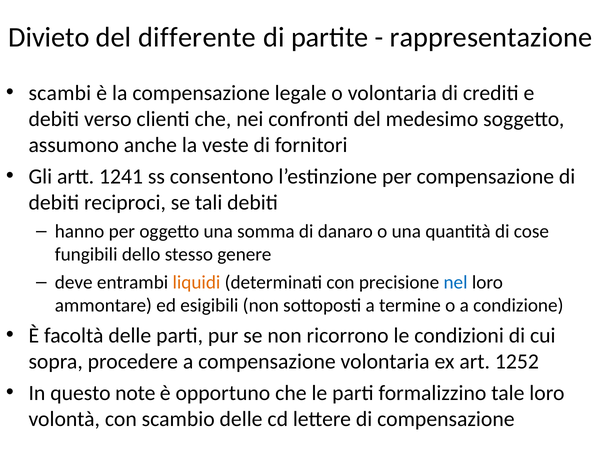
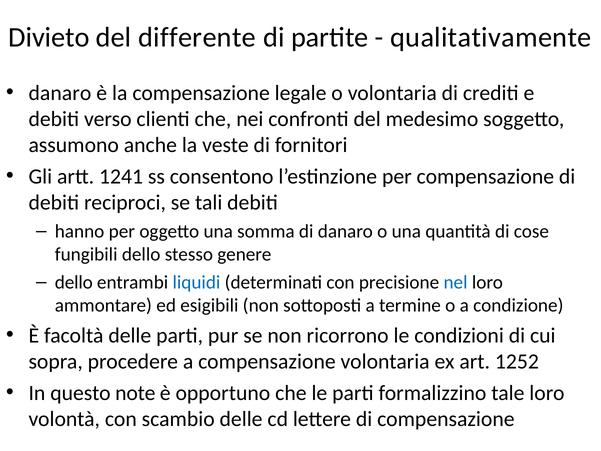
rappresentazione: rappresentazione -> qualitativamente
scambi at (60, 93): scambi -> danaro
deve at (74, 282): deve -> dello
liquidi colour: orange -> blue
